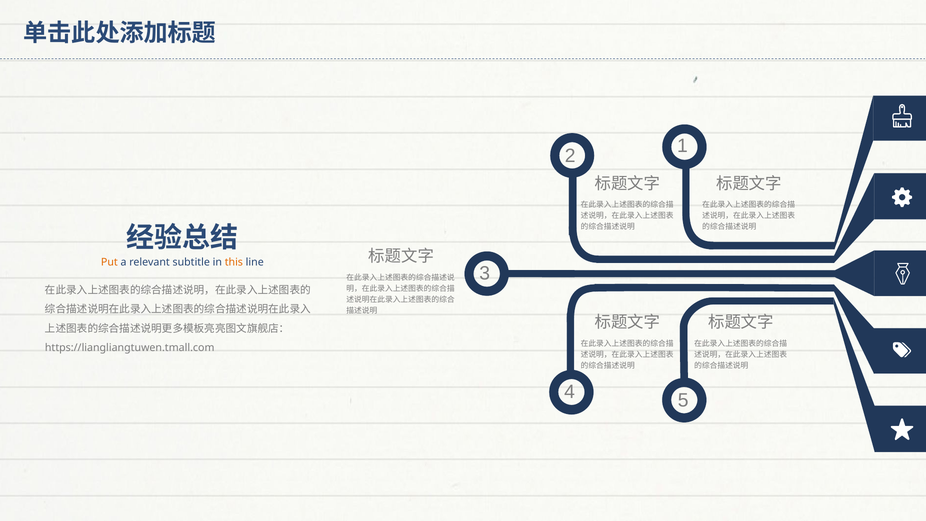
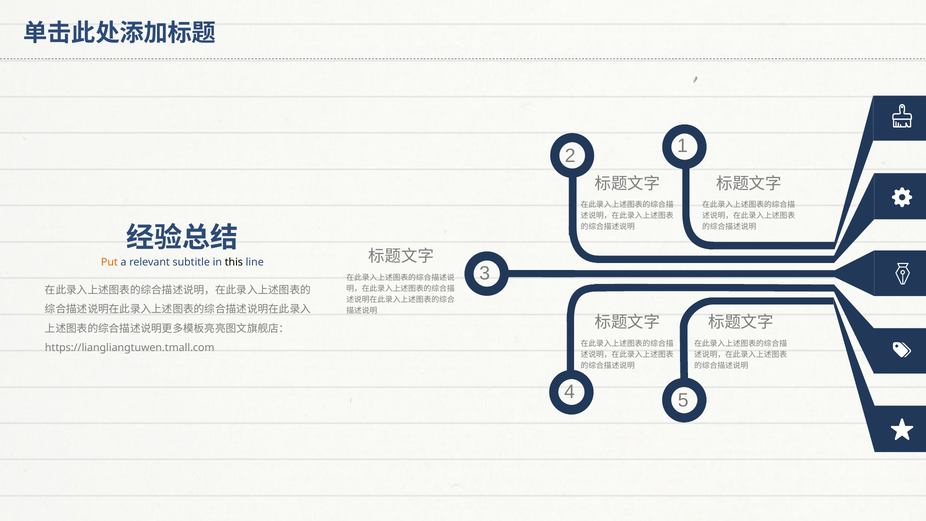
this colour: orange -> black
